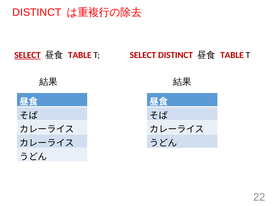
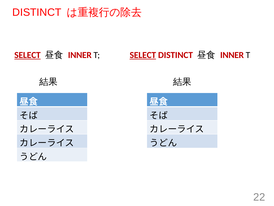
TABLE at (80, 55): TABLE -> INNER
SELECT at (143, 55) underline: none -> present
TABLE at (232, 55): TABLE -> INNER
